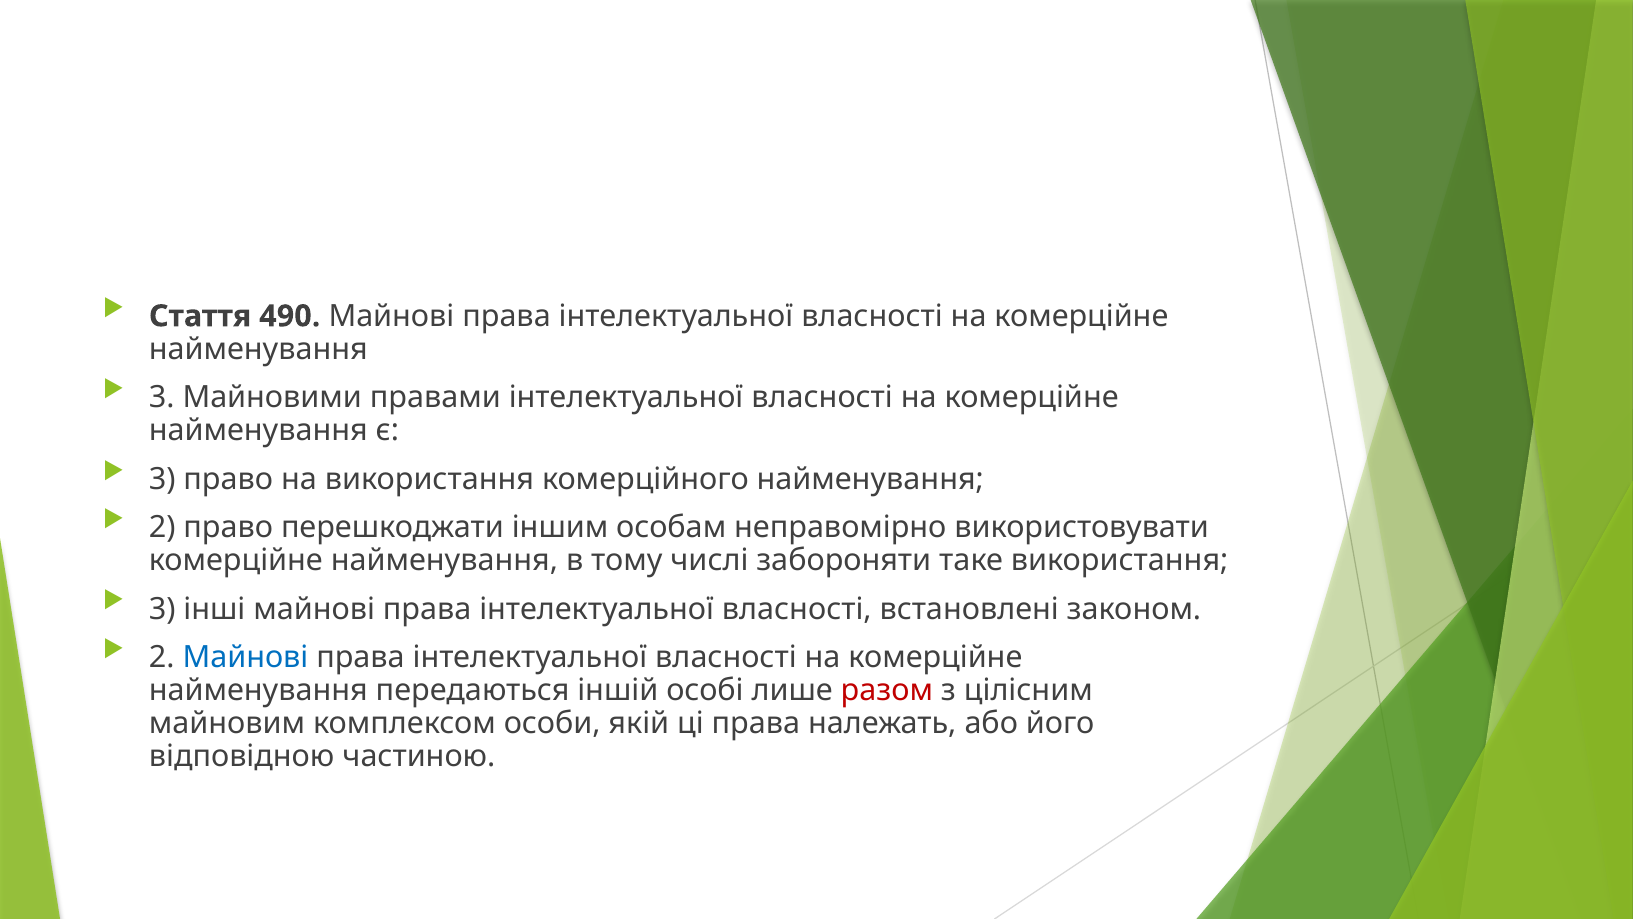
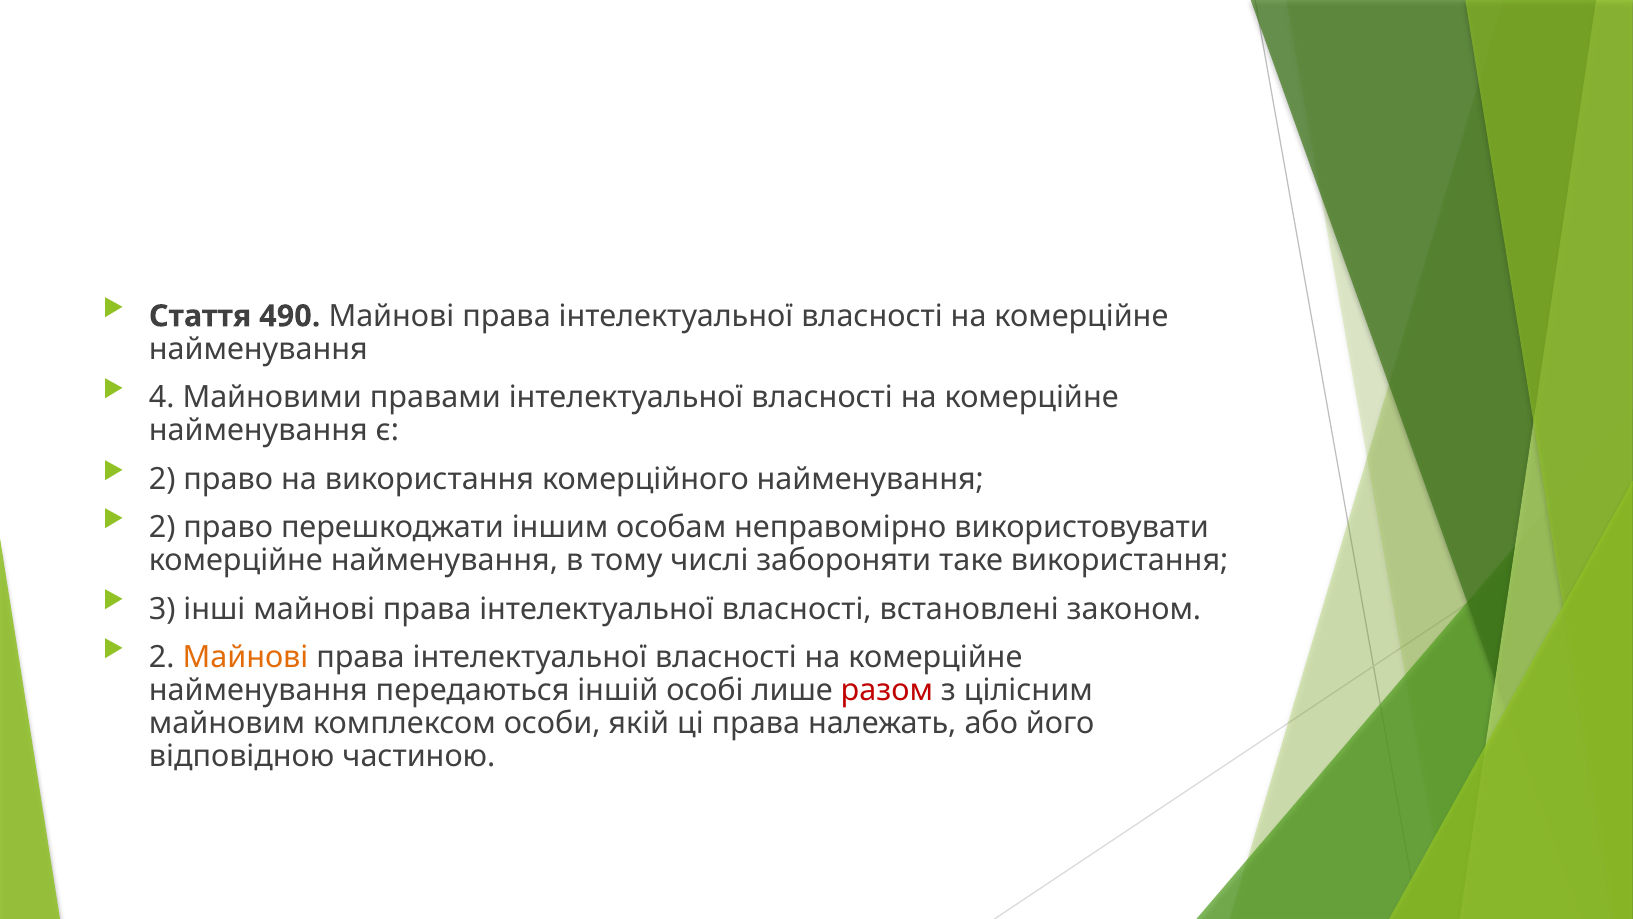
3 at (162, 397): 3 -> 4
3 at (162, 479): 3 -> 2
Майнові at (245, 657) colour: blue -> orange
